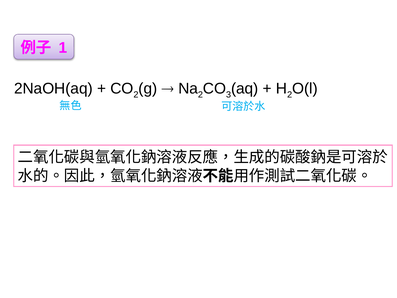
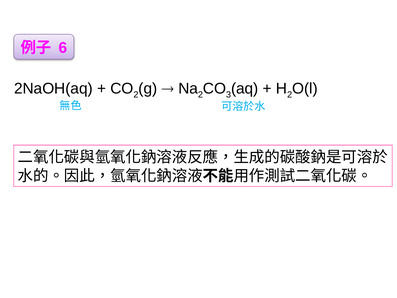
1: 1 -> 6
